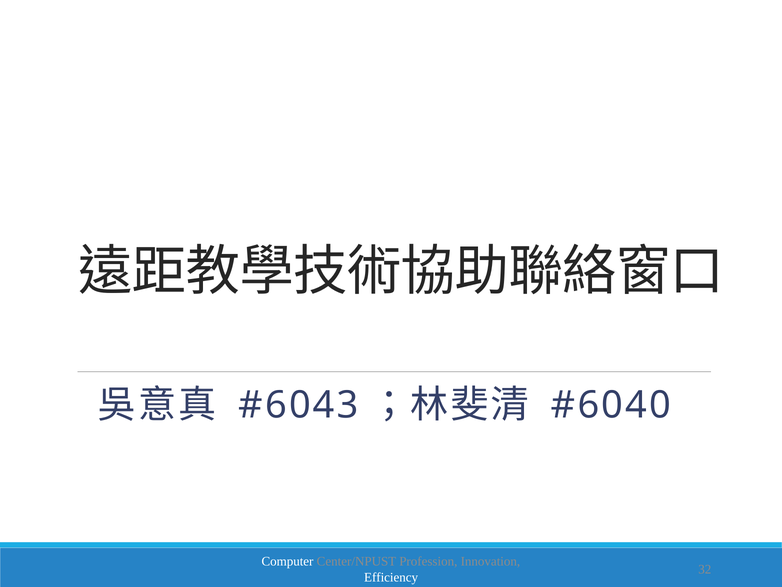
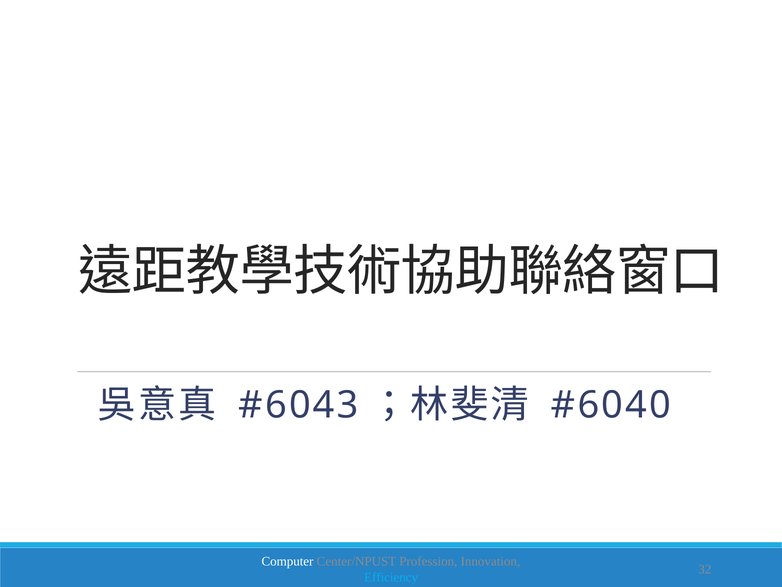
Efficiency colour: white -> light blue
